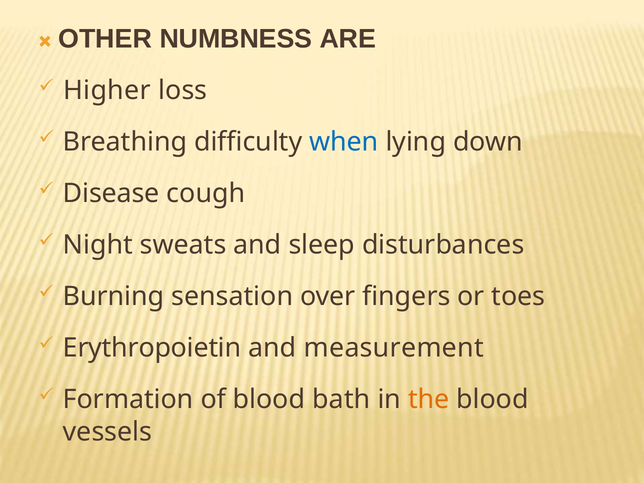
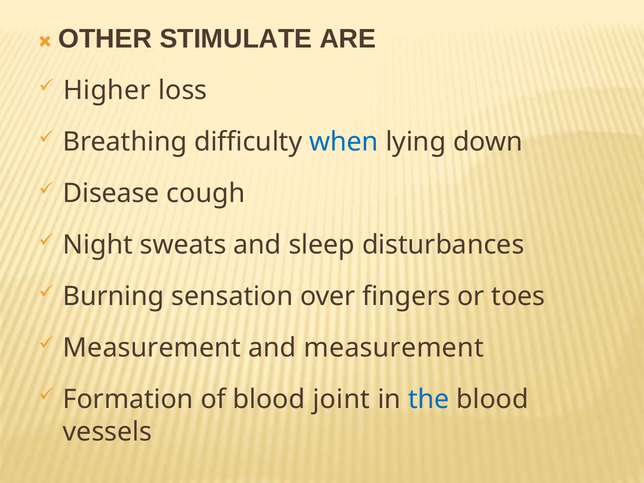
NUMBNESS: NUMBNESS -> STIMULATE
Erythropoietin at (152, 348): Erythropoietin -> Measurement
bath: bath -> joint
the colour: orange -> blue
